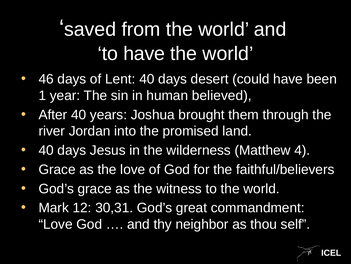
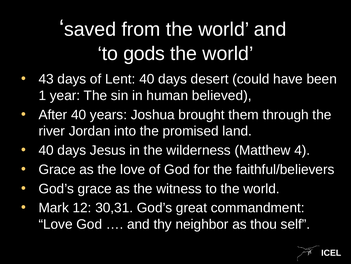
to have: have -> gods
46: 46 -> 43
